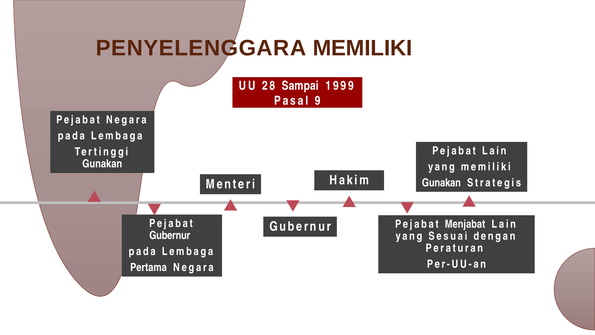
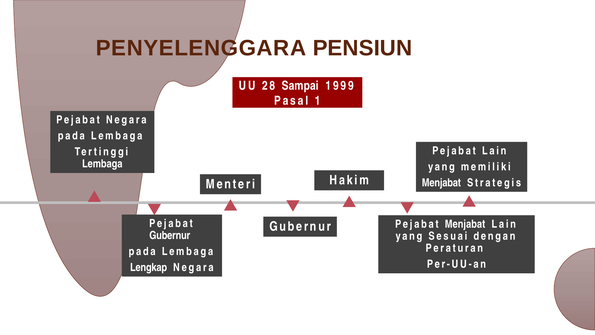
PENYELENGGARA MEMILIKI: MEMILIKI -> PENSIUN
9: 9 -> 1
Gunakan at (102, 164): Gunakan -> Lembaga
Gunakan at (441, 183): Gunakan -> Menjabat
Pertama: Pertama -> Lengkap
